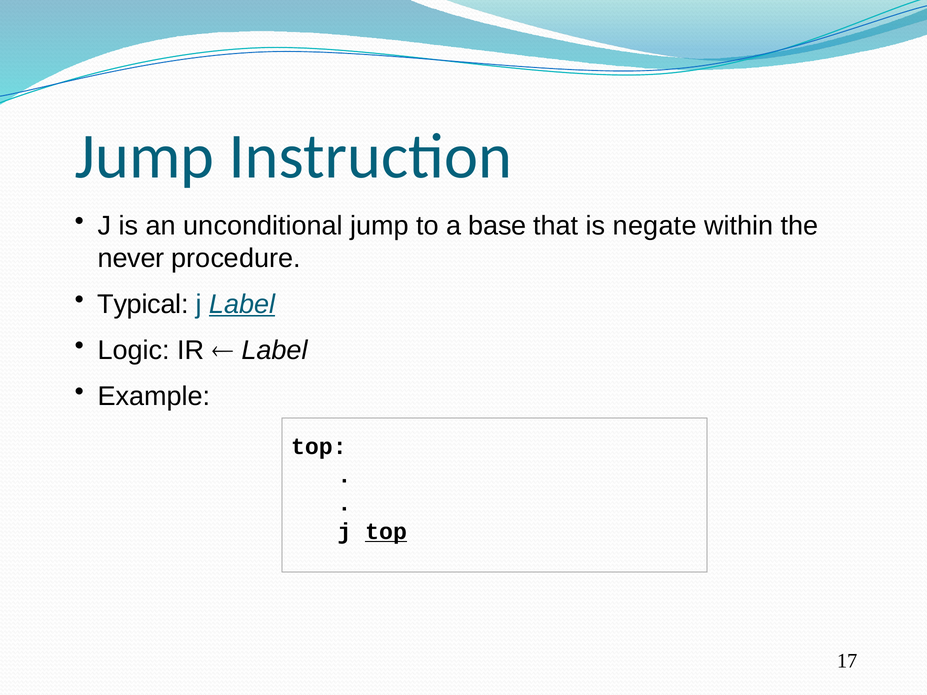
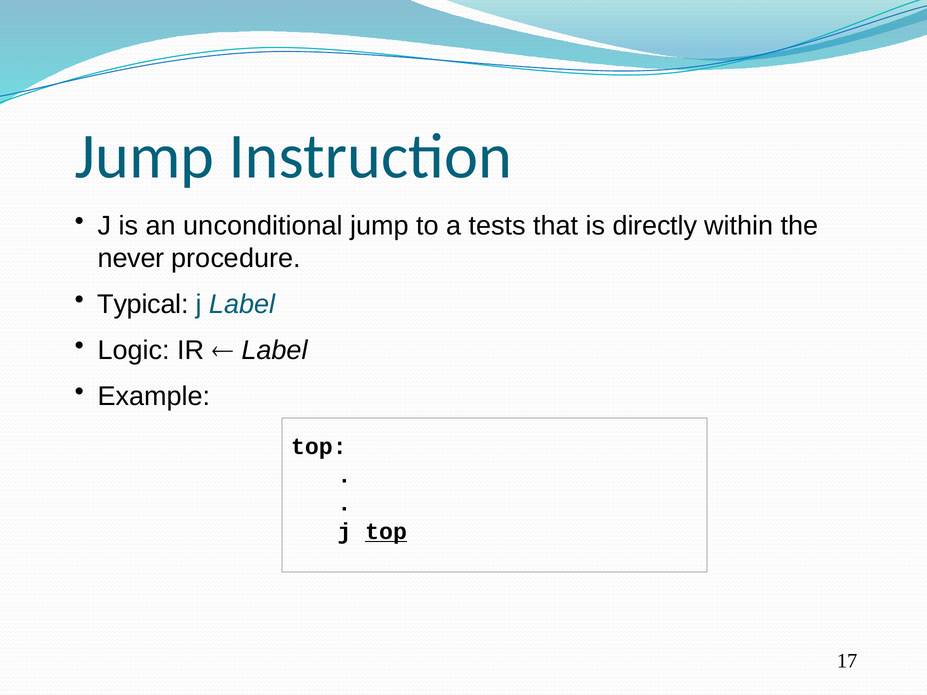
base: base -> tests
negate: negate -> directly
Label at (242, 304) underline: present -> none
